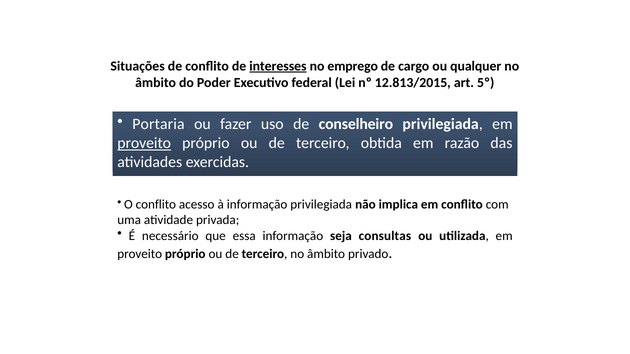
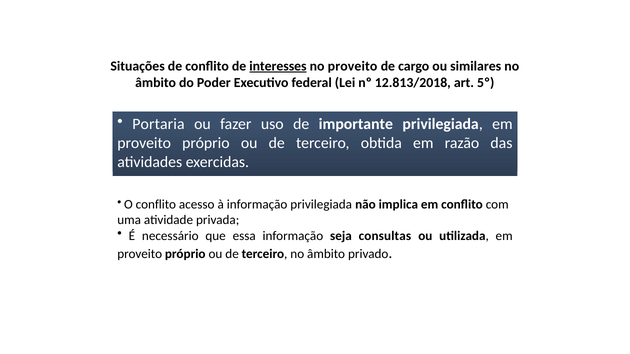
no emprego: emprego -> proveito
qualquer: qualquer -> similares
12.813/2015: 12.813/2015 -> 12.813/2018
conselheiro: conselheiro -> importante
proveito at (144, 143) underline: present -> none
